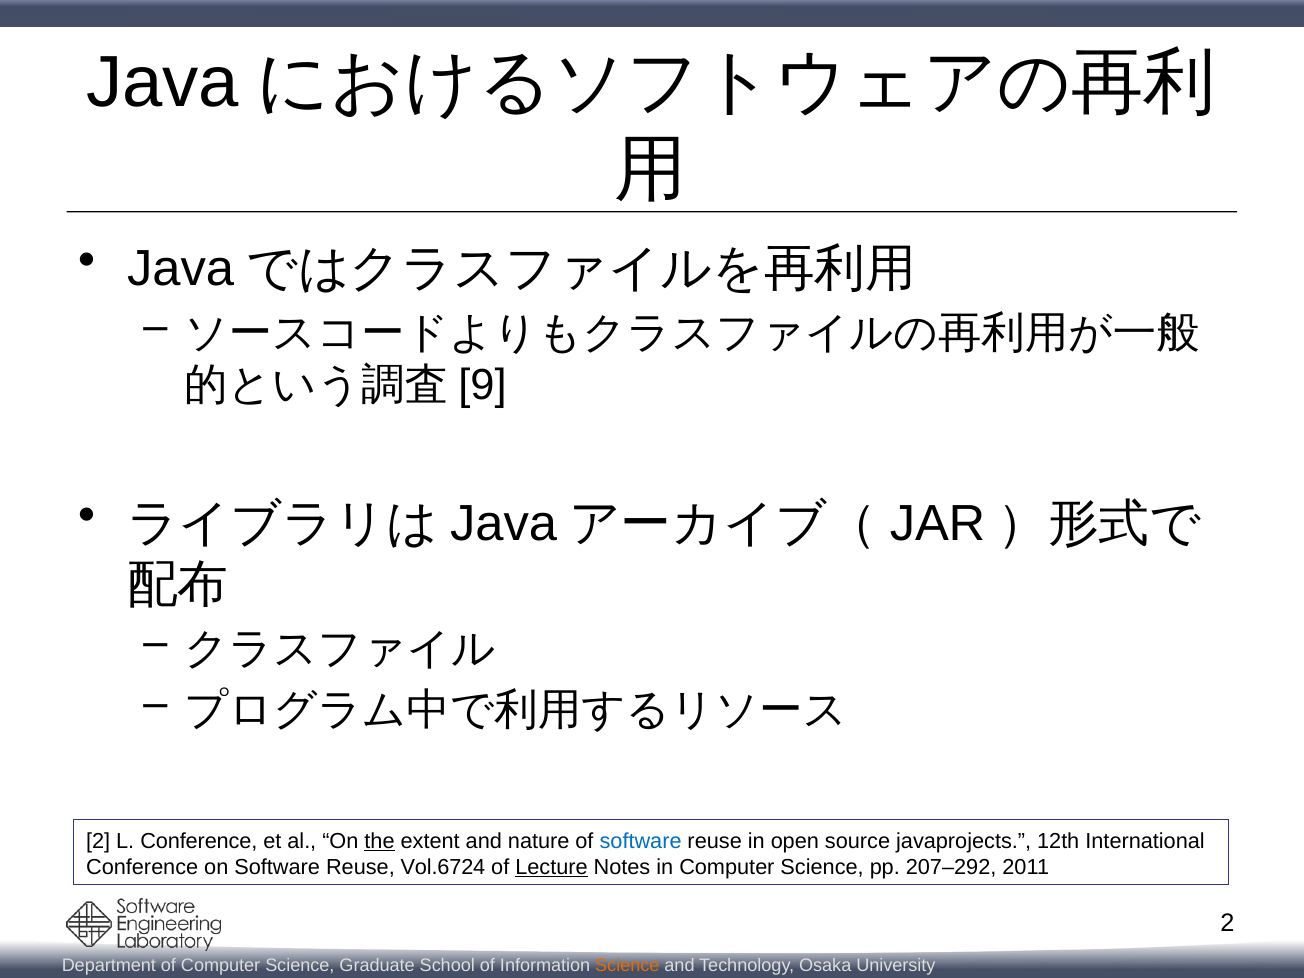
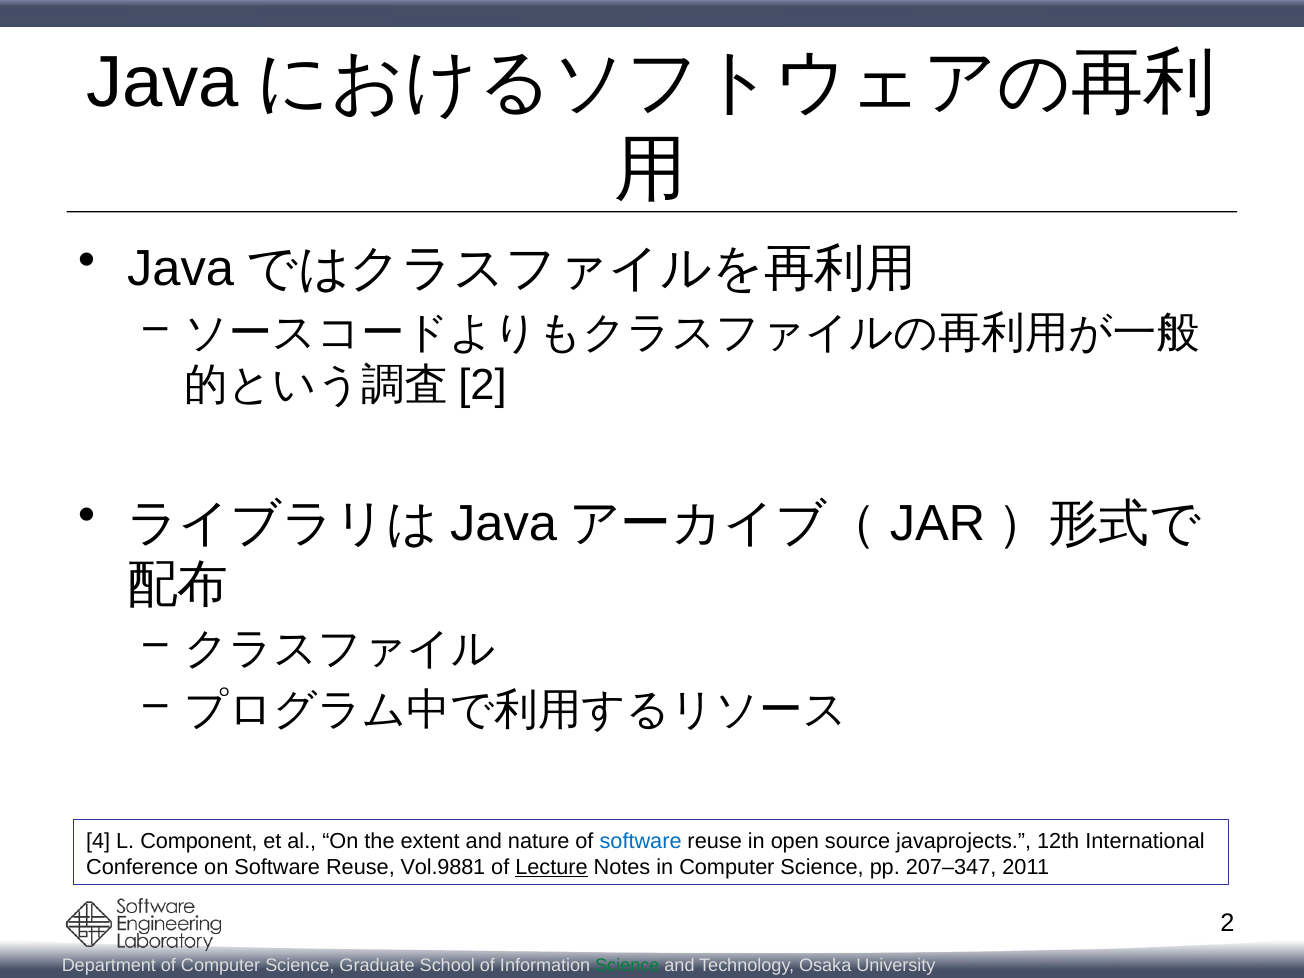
9 at (483, 386): 9 -> 2
2 at (98, 841): 2 -> 4
L Conference: Conference -> Component
the underline: present -> none
Vol.6724: Vol.6724 -> Vol.9881
207–292: 207–292 -> 207–347
Science at (627, 965) colour: orange -> green
